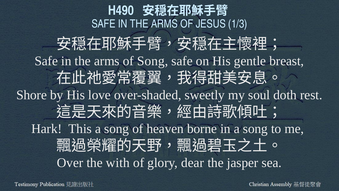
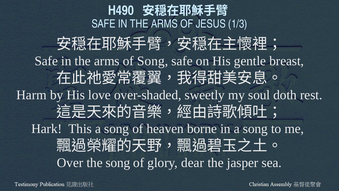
Shore: Shore -> Harm
the with: with -> song
